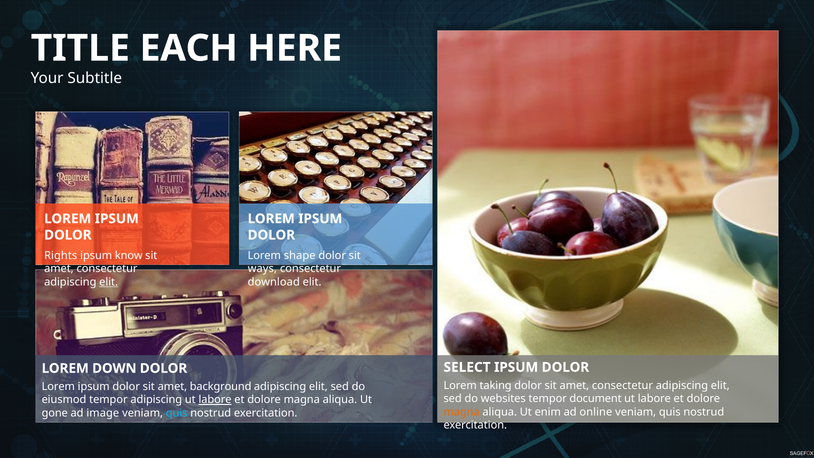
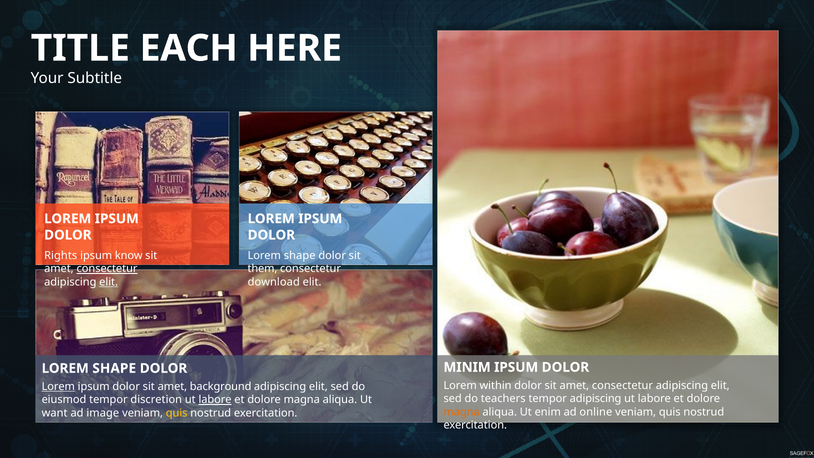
consectetur at (107, 269) underline: none -> present
ways: ways -> them
SELECT: SELECT -> MINIM
DOWN at (114, 368): DOWN -> SHAPE
taking: taking -> within
Lorem at (58, 386) underline: none -> present
websites: websites -> teachers
tempor document: document -> adipiscing
tempor adipiscing: adipiscing -> discretion
gone: gone -> want
quis at (177, 413) colour: light blue -> yellow
